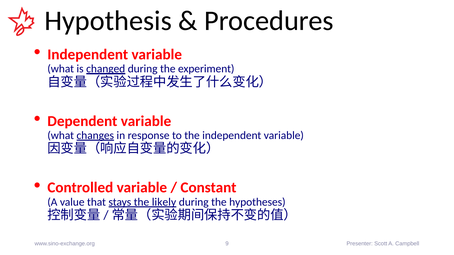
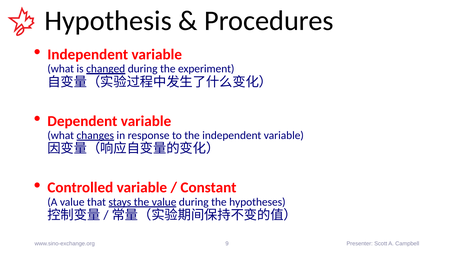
the likely: likely -> value
